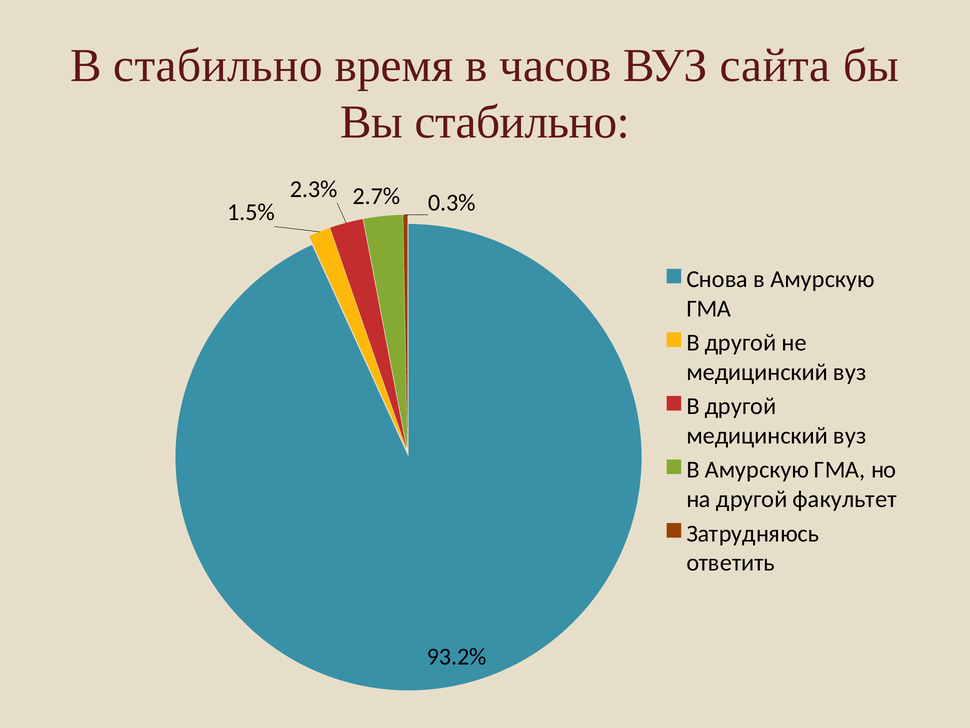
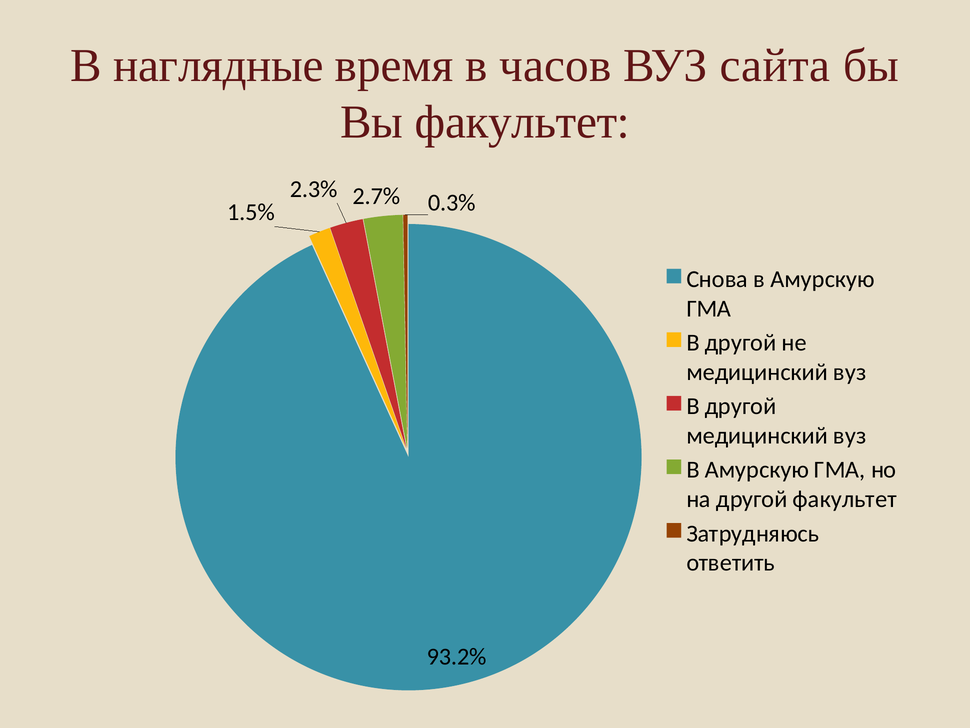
В стабильно: стабильно -> наглядные
Вы стабильно: стабильно -> факультет
